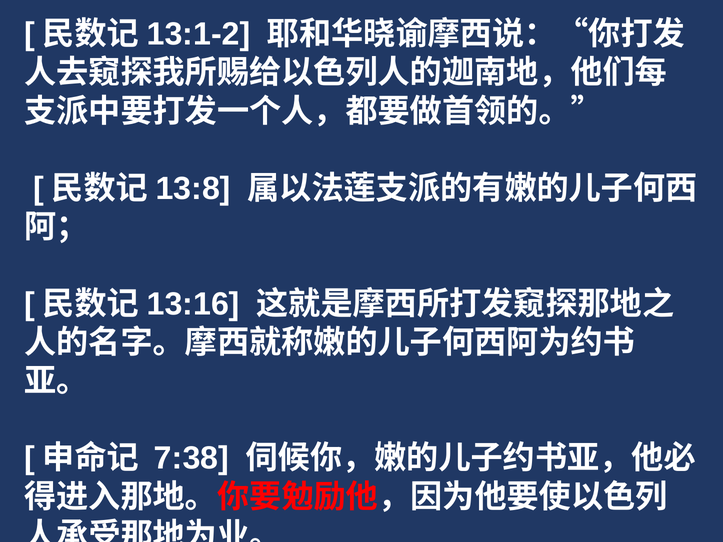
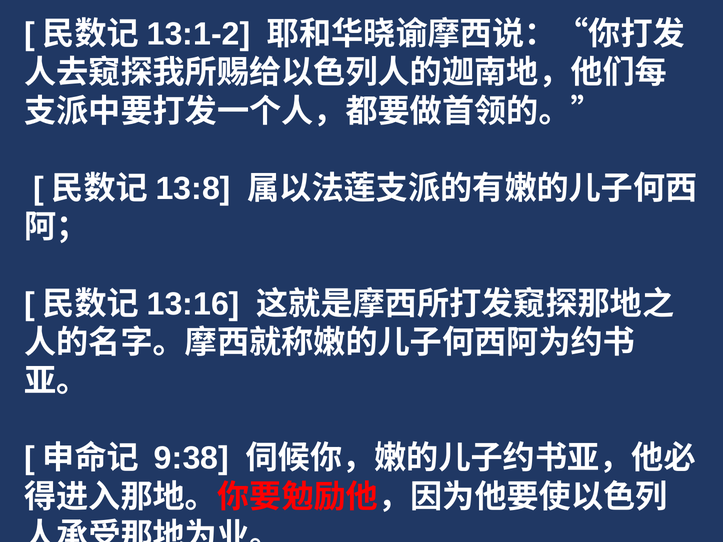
7:38: 7:38 -> 9:38
